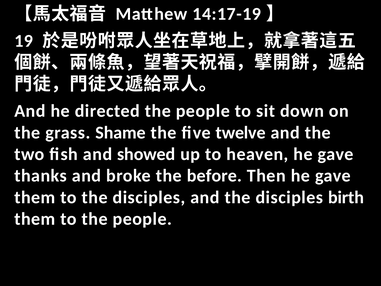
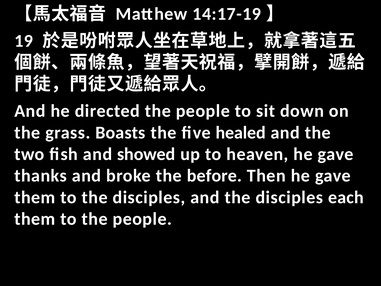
Shame: Shame -> Boasts
twelve: twelve -> healed
birth: birth -> each
